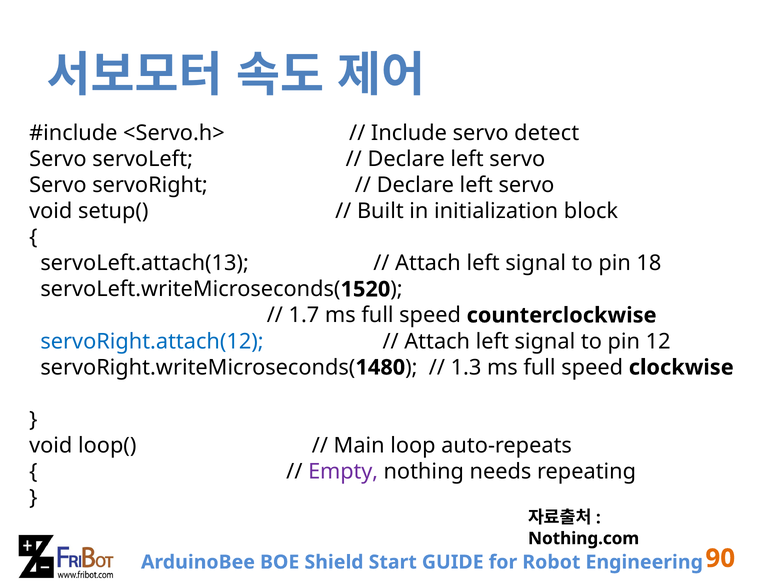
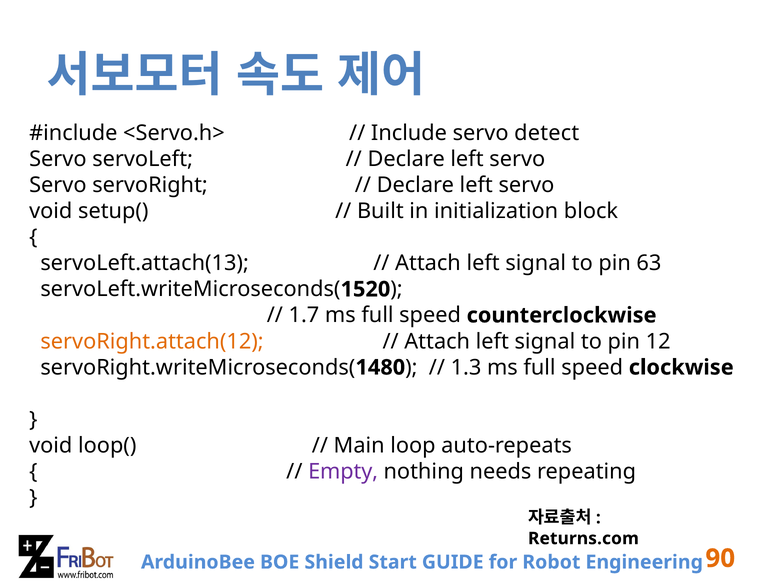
18: 18 -> 63
servoRight.attach(12 colour: blue -> orange
Nothing.com: Nothing.com -> Returns.com
